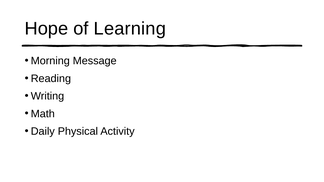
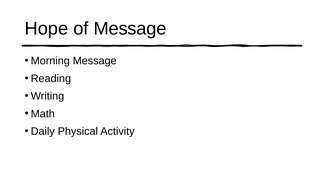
of Learning: Learning -> Message
